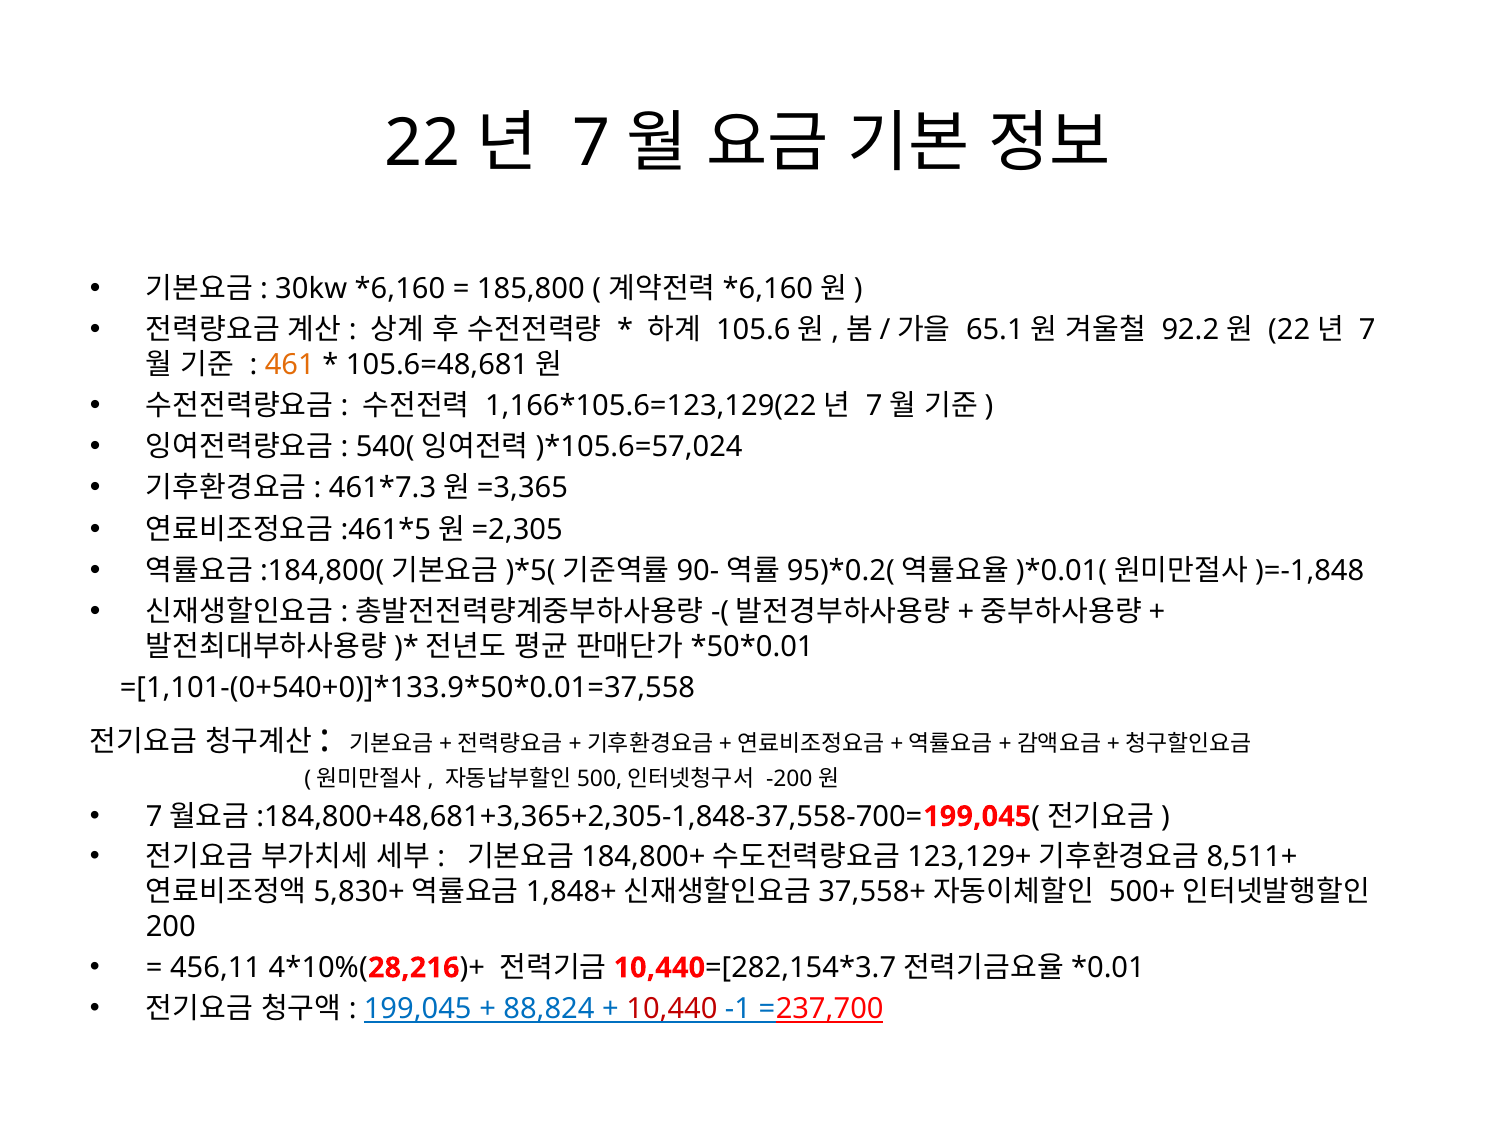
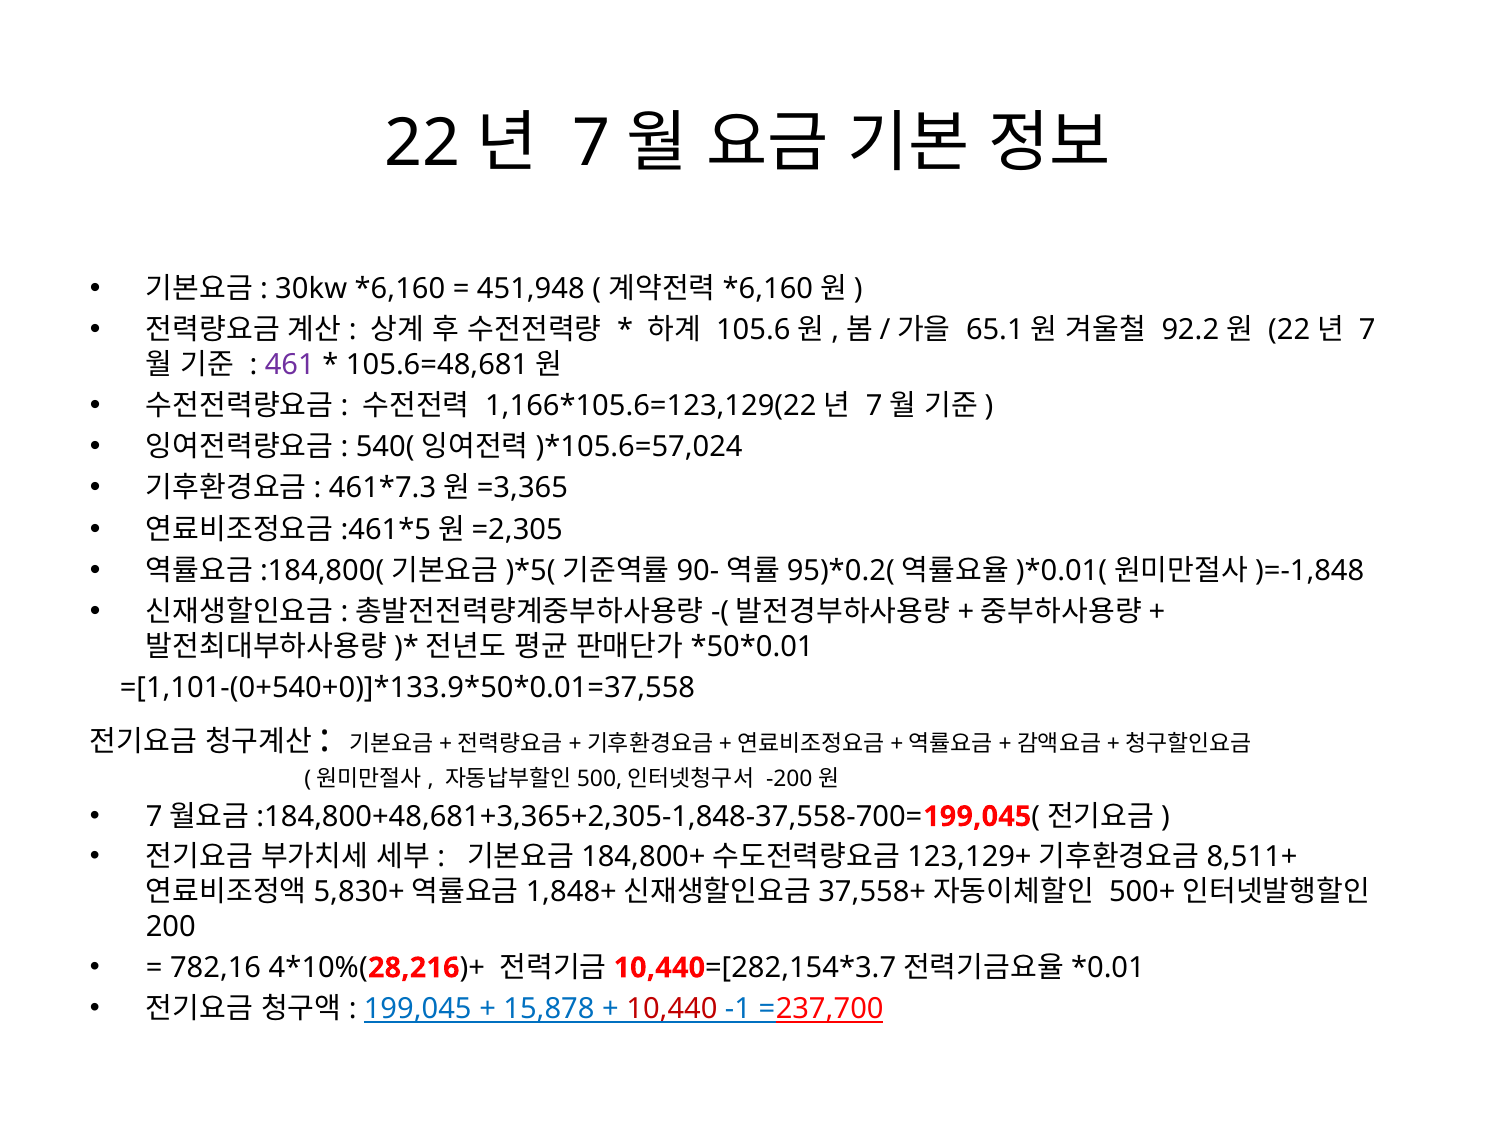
185,800: 185,800 -> 451,948
461 colour: orange -> purple
456,11: 456,11 -> 782,16
88,824: 88,824 -> 15,878
